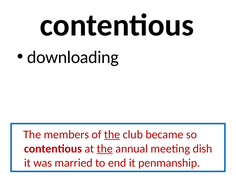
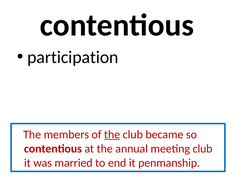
downloading: downloading -> participation
the at (105, 149) underline: present -> none
meeting dish: dish -> club
